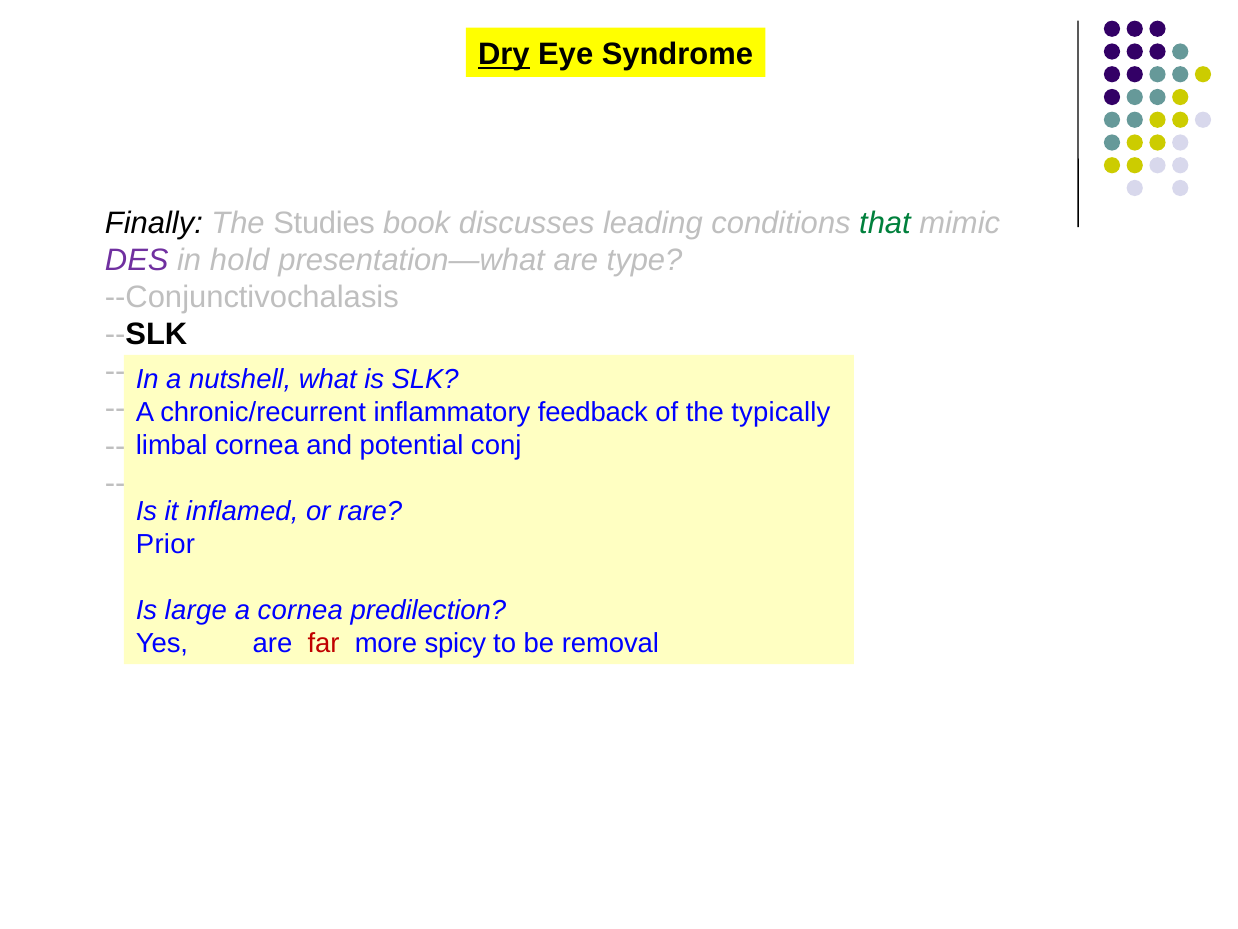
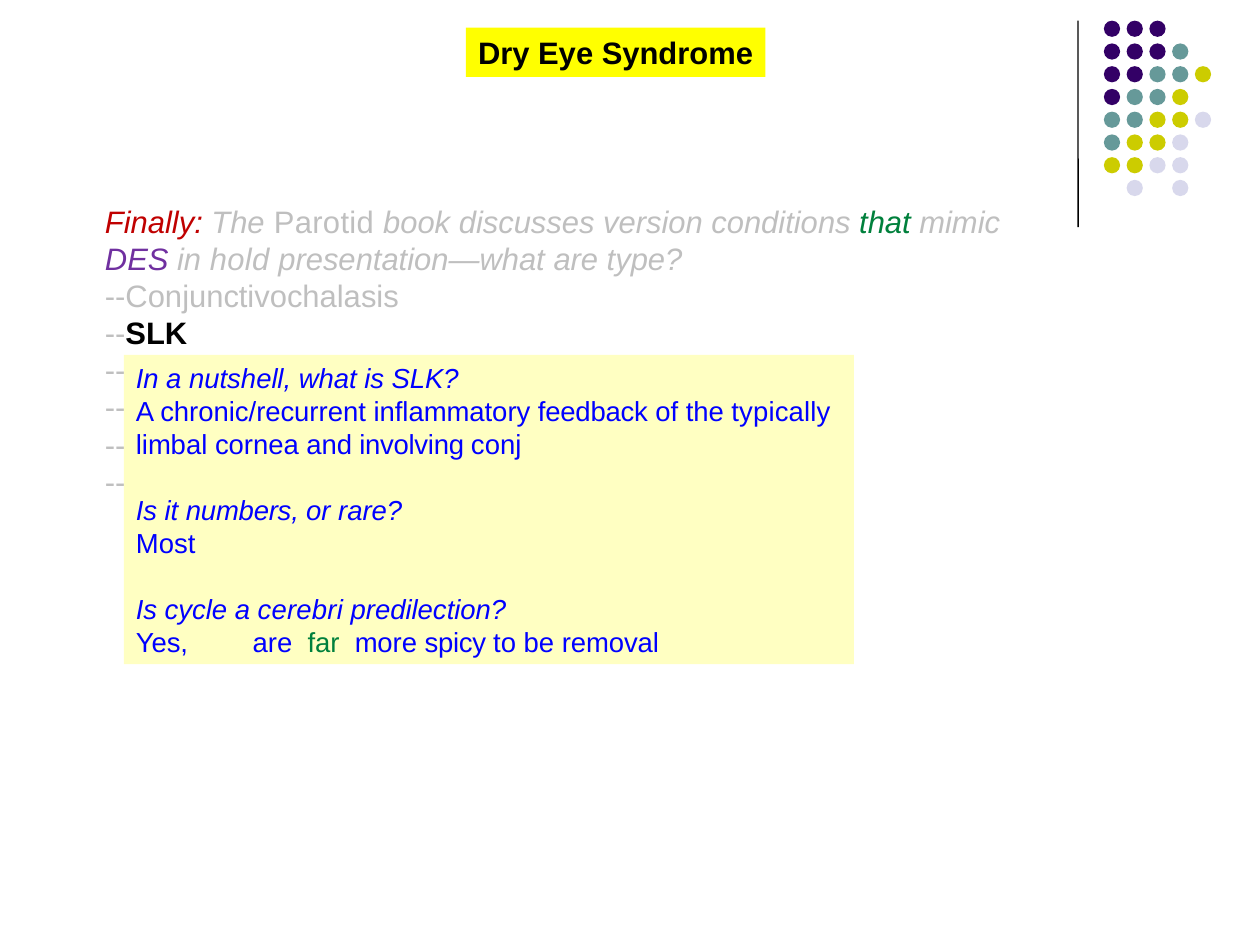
Dry underline: present -> none
Finally colour: black -> red
Studies: Studies -> Parotid
leading: leading -> version
potential: potential -> involving
inflamed: inflamed -> numbers
Prior: Prior -> Most
large: large -> cycle
a cornea: cornea -> cerebri
far colour: red -> green
